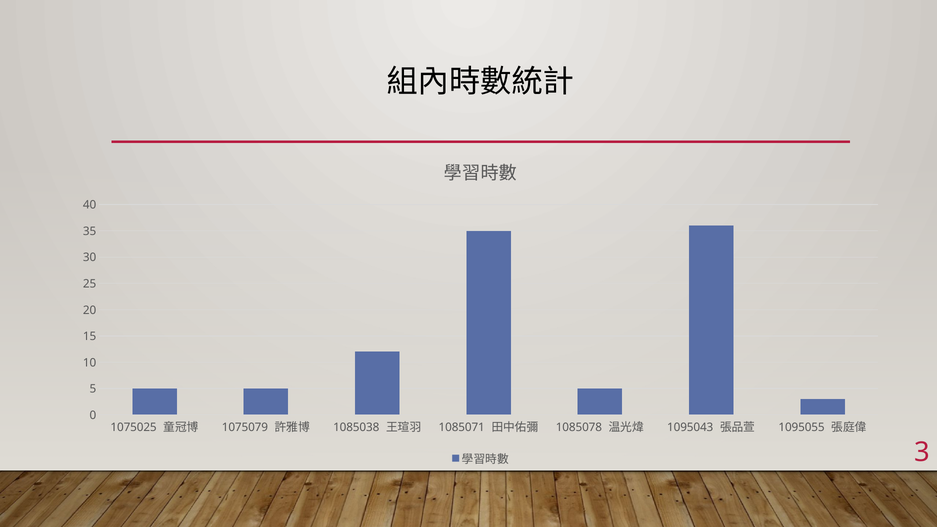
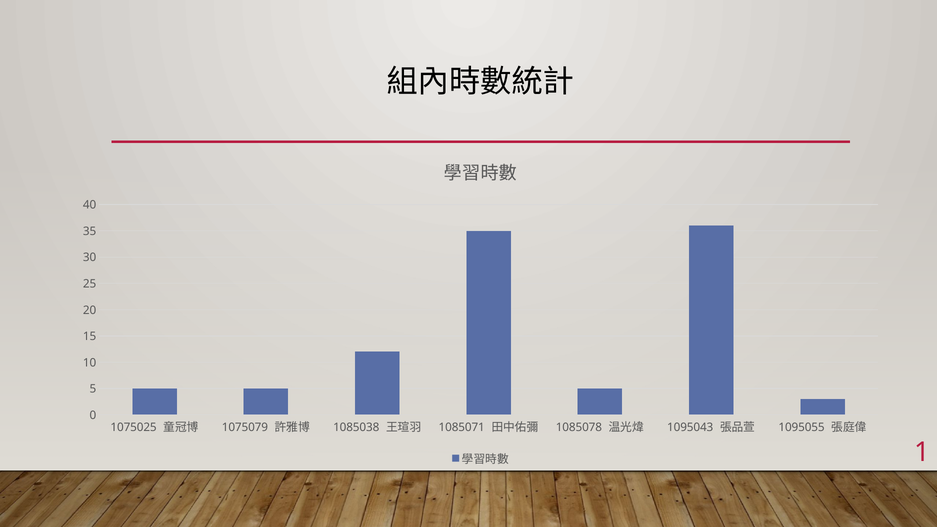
3: 3 -> 1
